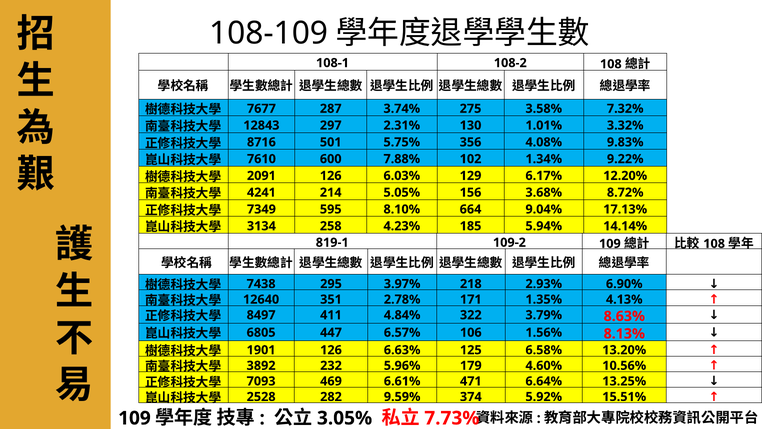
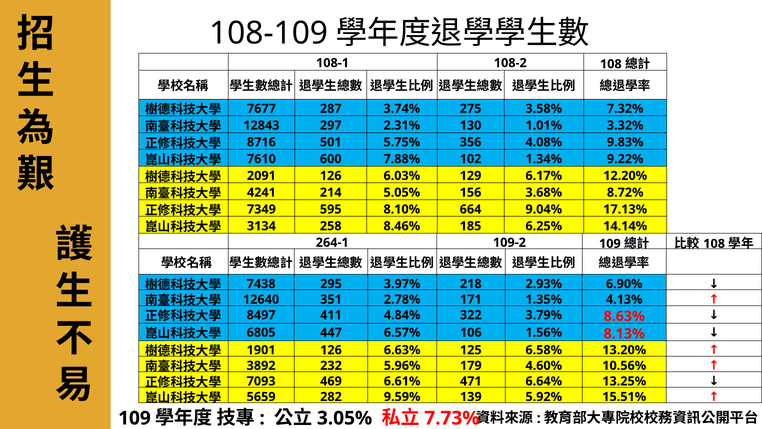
4.23%: 4.23% -> 8.46%
5.94%: 5.94% -> 6.25%
819-1: 819-1 -> 264-1
2528: 2528 -> 5659
374: 374 -> 139
